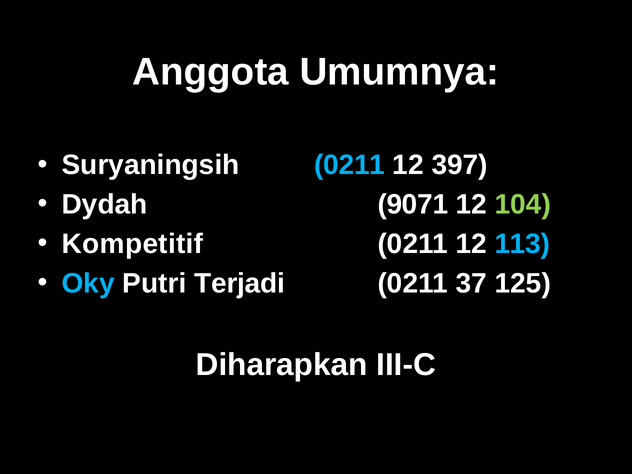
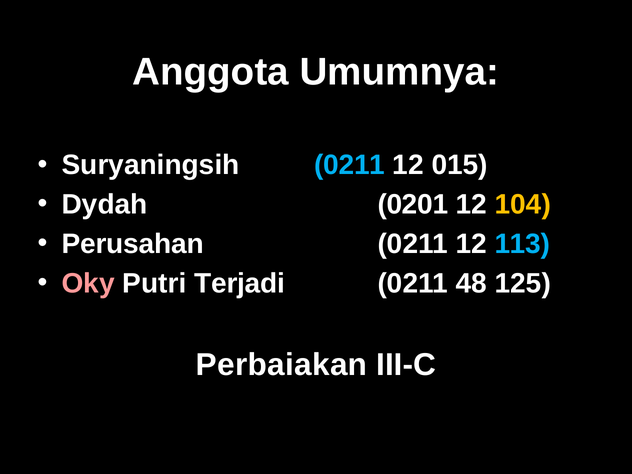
397: 397 -> 015
9071: 9071 -> 0201
104 colour: light green -> yellow
Kompetitif: Kompetitif -> Perusahan
Oky colour: light blue -> pink
37: 37 -> 48
Diharapkan: Diharapkan -> Perbaiakan
